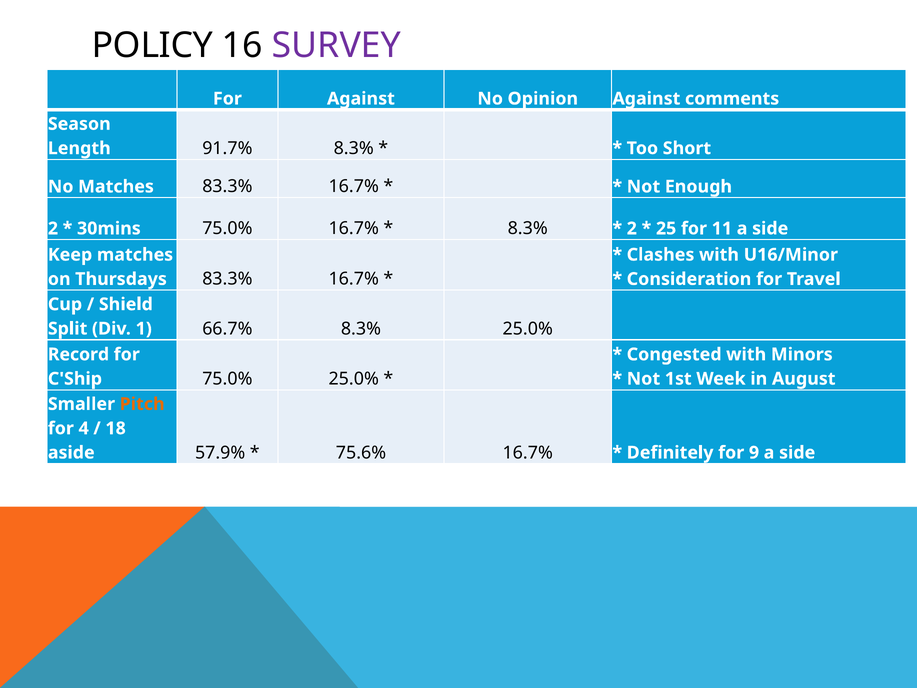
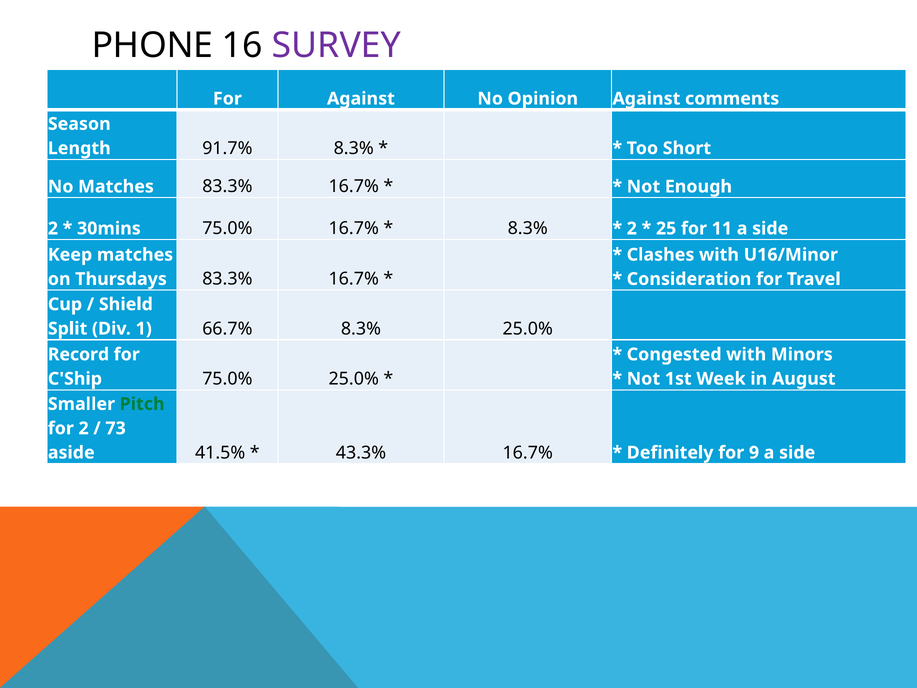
POLICY: POLICY -> PHONE
Pitch colour: orange -> green
for 4: 4 -> 2
18: 18 -> 73
57.9%: 57.9% -> 41.5%
75.6%: 75.6% -> 43.3%
